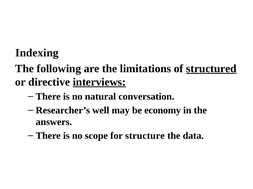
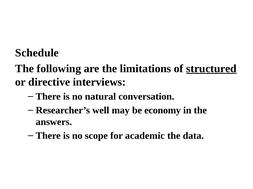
Indexing: Indexing -> Schedule
interviews underline: present -> none
structure: structure -> academic
